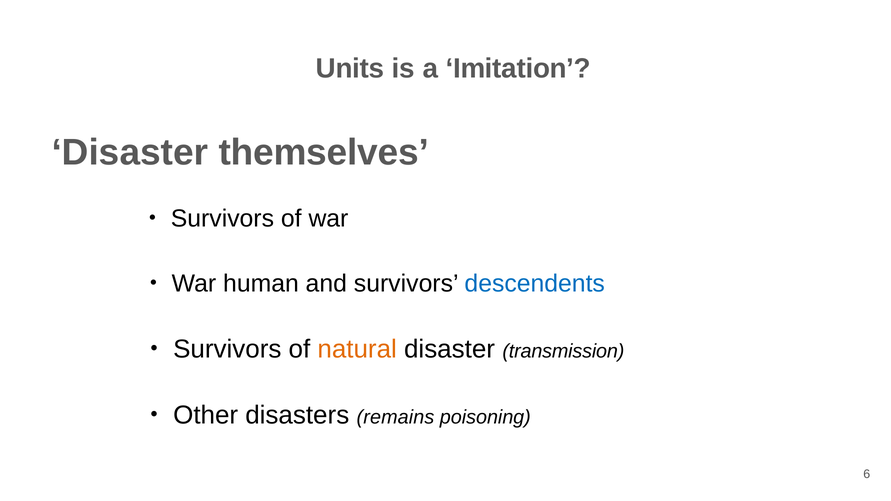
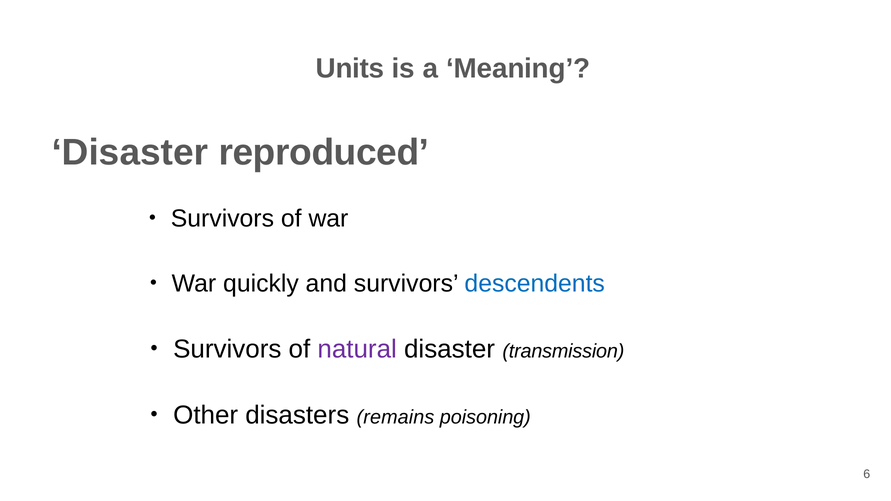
Imitation: Imitation -> Meaning
themselves: themselves -> reproduced
human: human -> quickly
natural colour: orange -> purple
